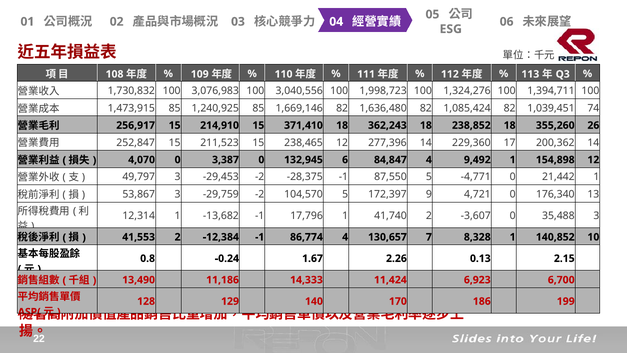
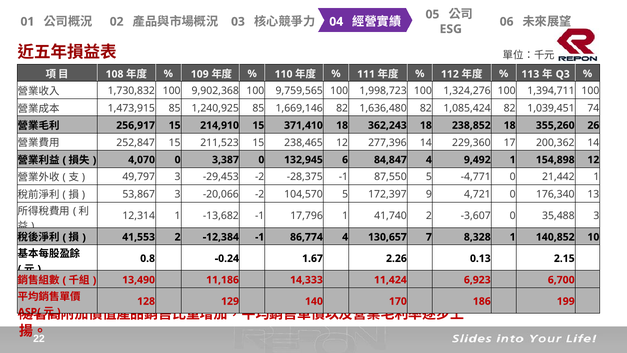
3,076,983: 3,076,983 -> 9,902,368
3,040,556: 3,040,556 -> 9,759,565
-29,759: -29,759 -> -20,066
